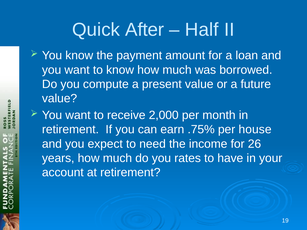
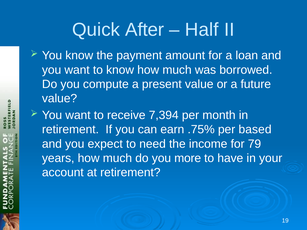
2,000: 2,000 -> 7,394
house: house -> based
26: 26 -> 79
rates: rates -> more
